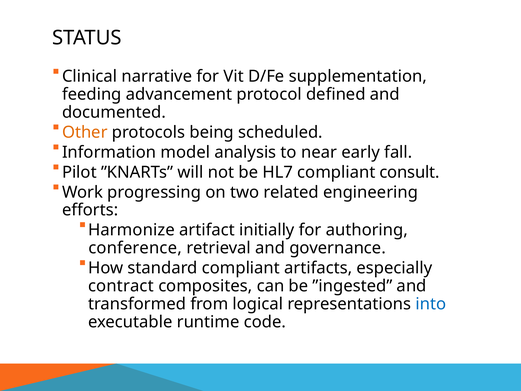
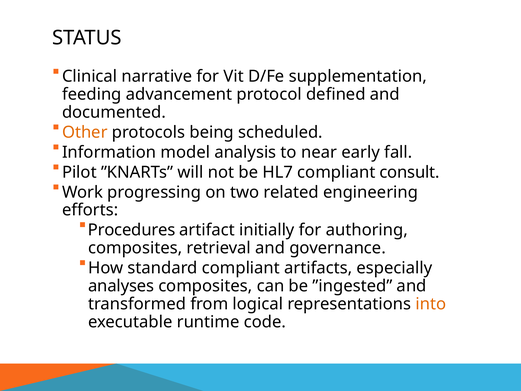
Harmonize: Harmonize -> Procedures
conference at (135, 248): conference -> composites
contract: contract -> analyses
into colour: blue -> orange
